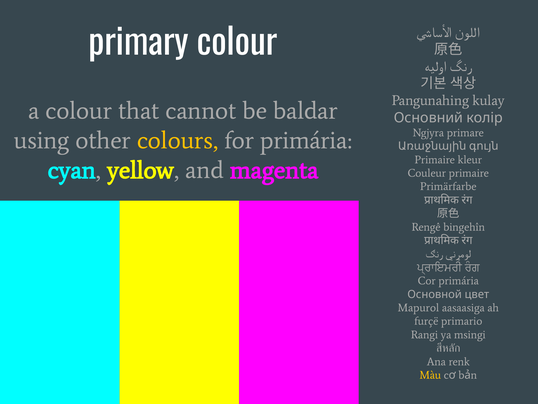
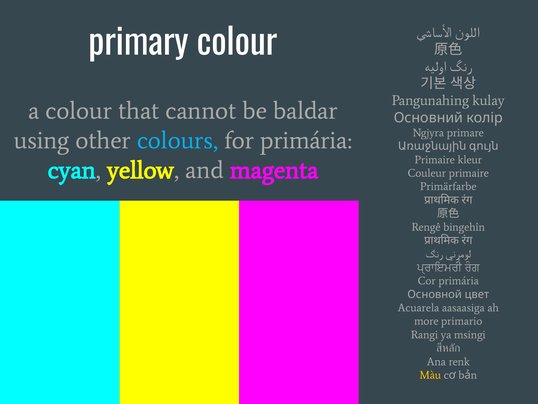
colours colour: yellow -> light blue
Mapurol: Mapurol -> Acuarela
furçë: furçë -> more
